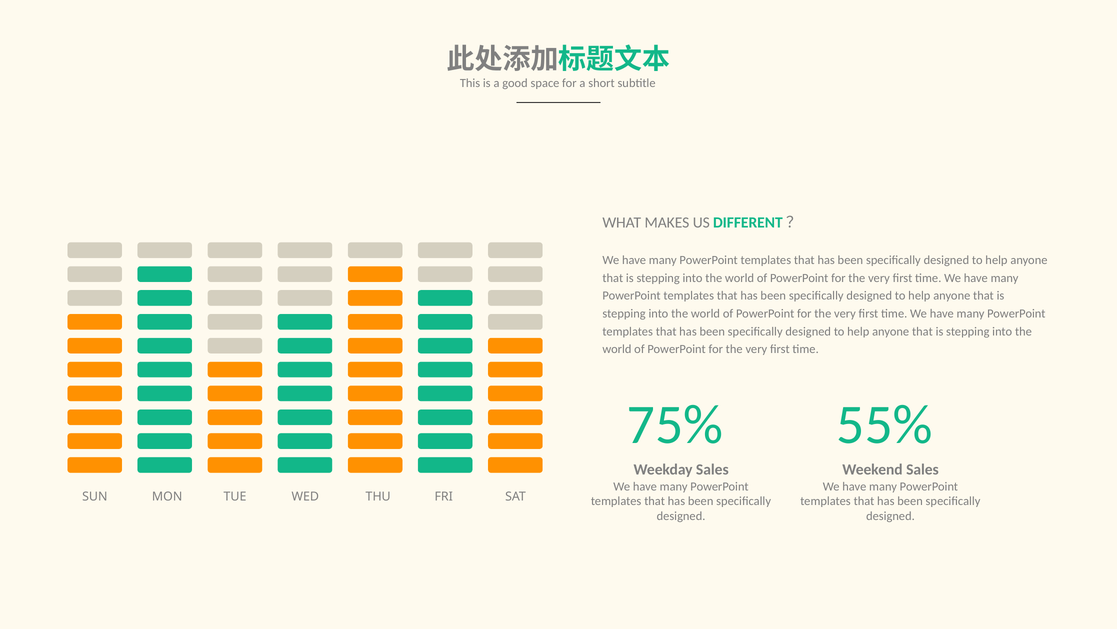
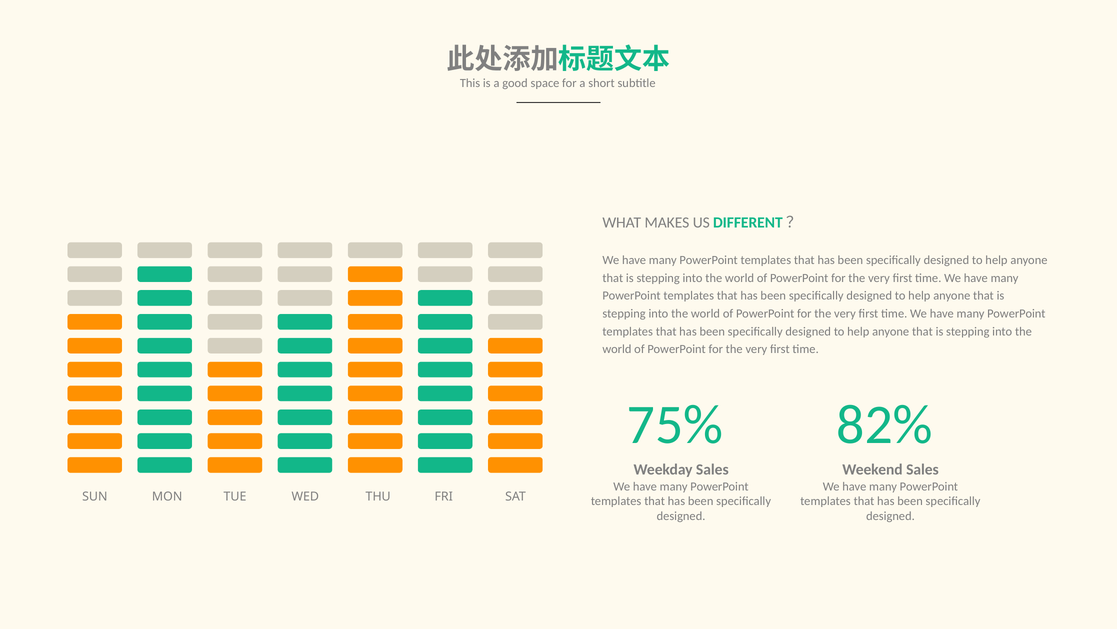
55%: 55% -> 82%
